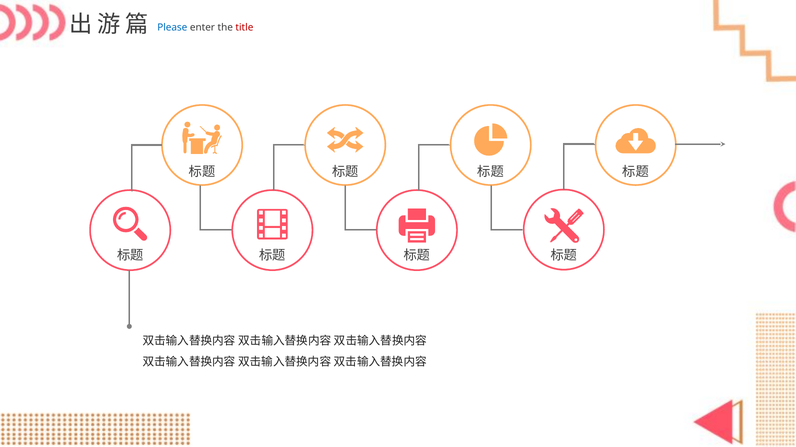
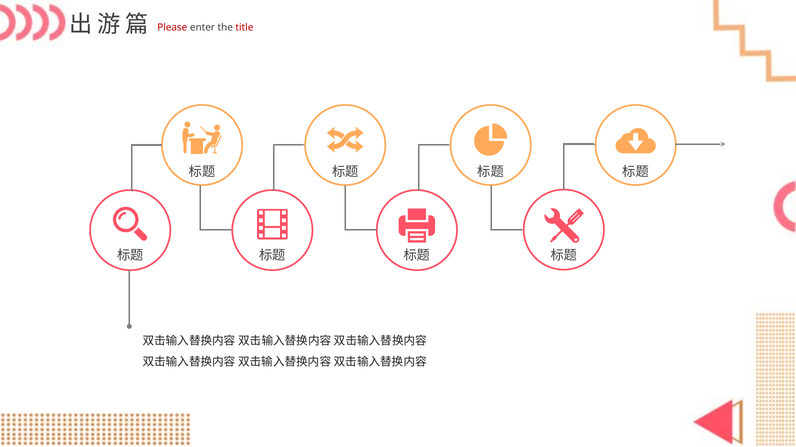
Please colour: blue -> red
